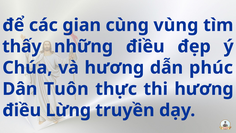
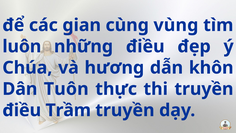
thấy: thấy -> luôn
phúc: phúc -> khôn
thi hương: hương -> truyền
Lừng: Lừng -> Trầm
